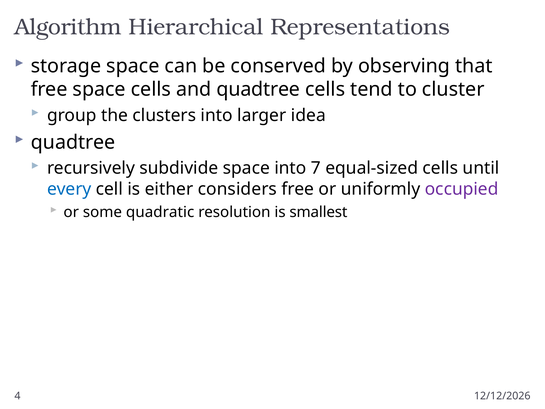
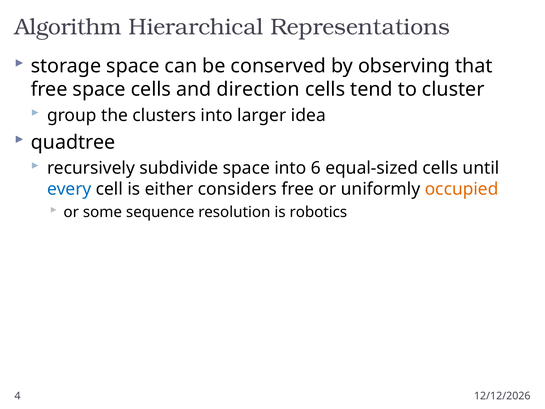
and quadtree: quadtree -> direction
7: 7 -> 6
occupied colour: purple -> orange
quadratic: quadratic -> sequence
smallest: smallest -> robotics
